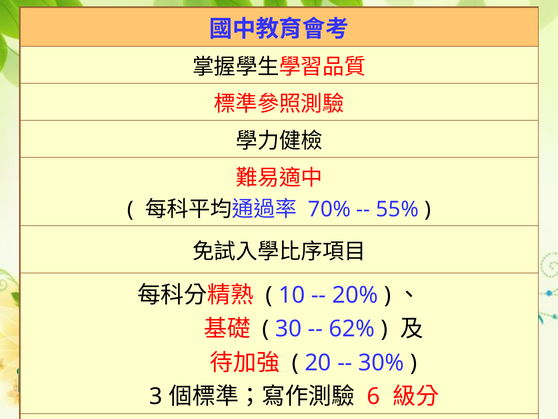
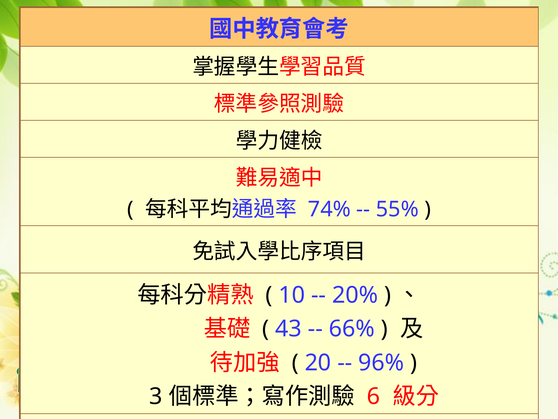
70%: 70% -> 74%
30: 30 -> 43
62%: 62% -> 66%
30%: 30% -> 96%
